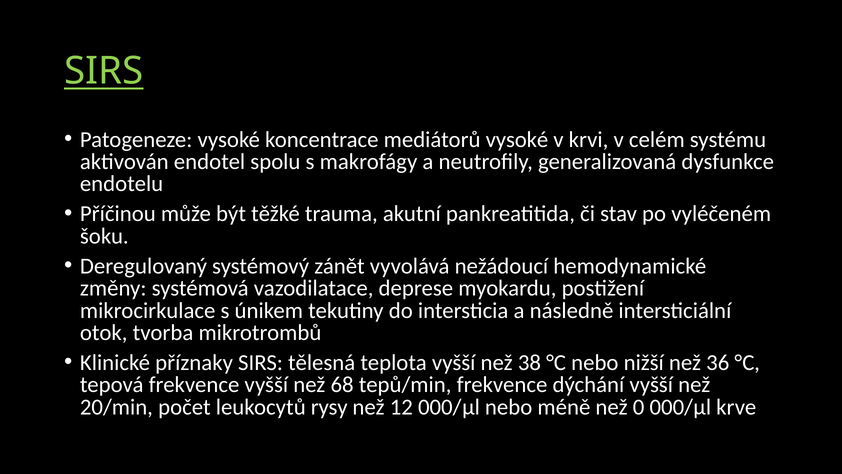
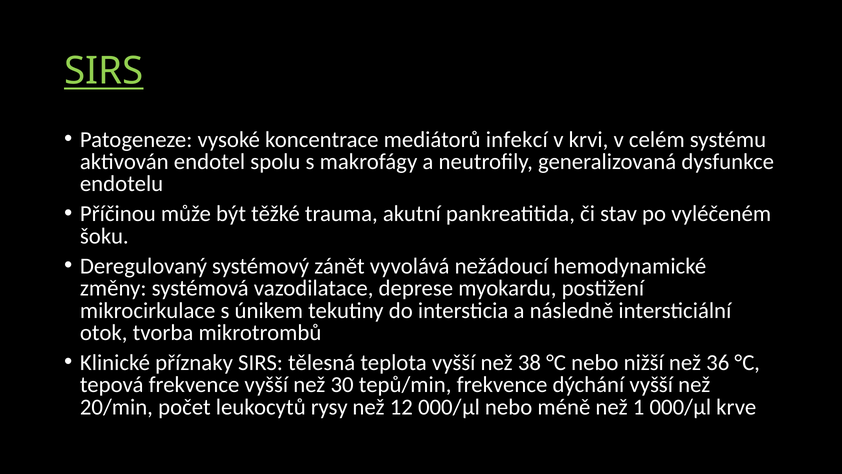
mediátorů vysoké: vysoké -> infekcí
68: 68 -> 30
0: 0 -> 1
